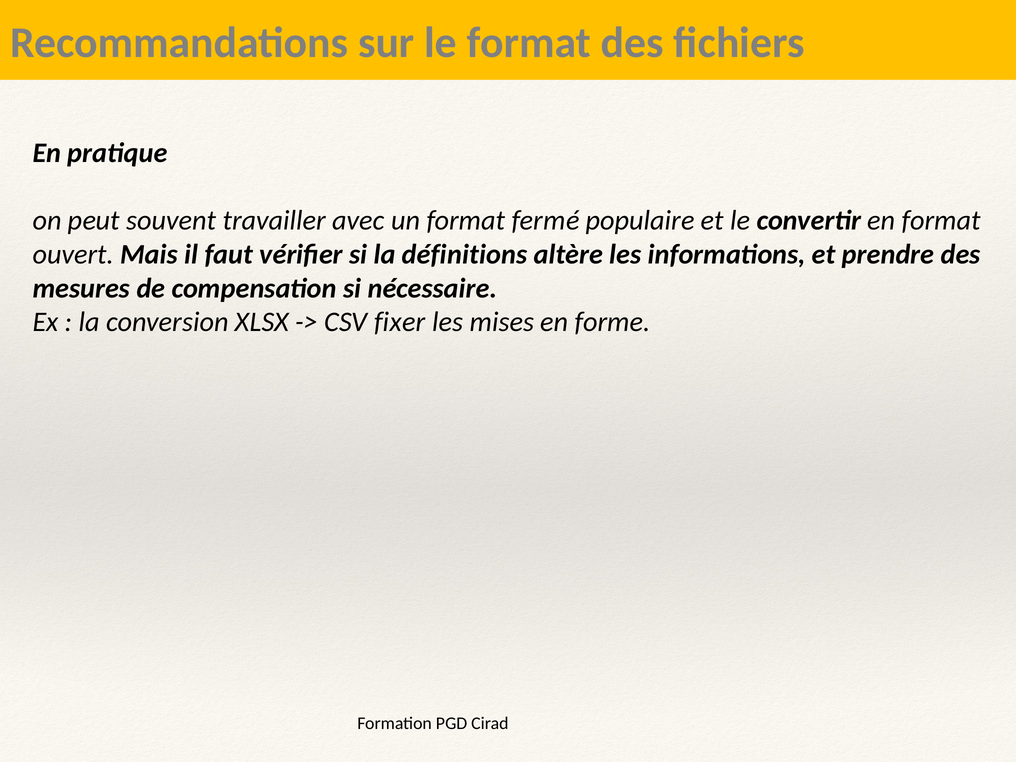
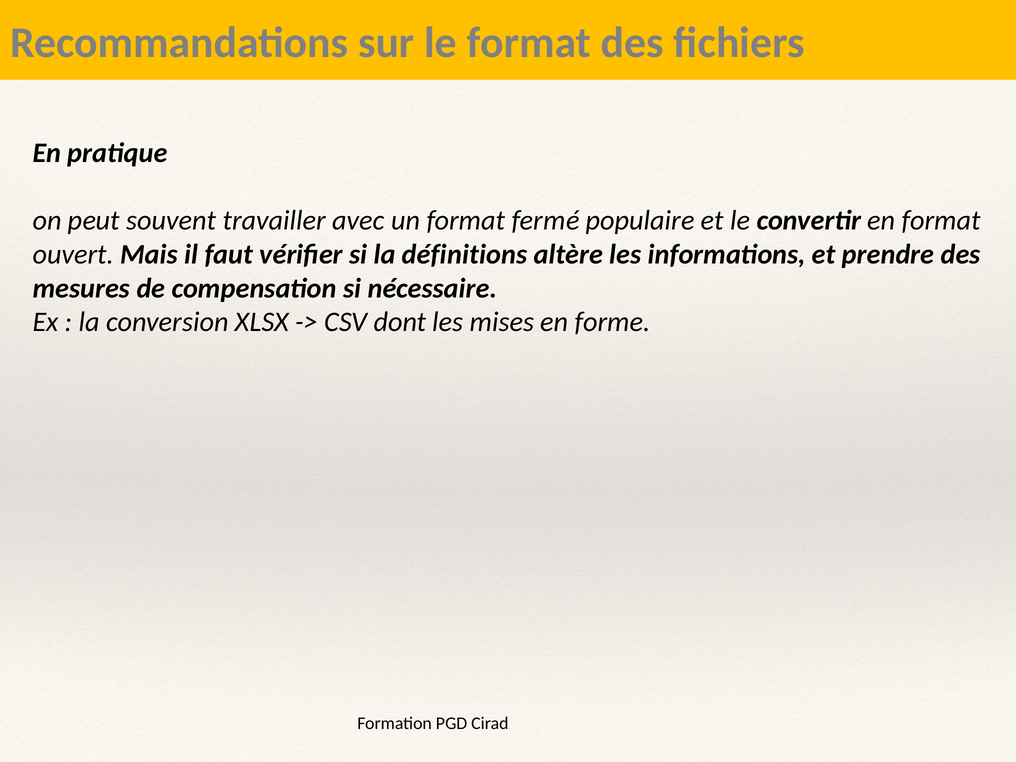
fixer: fixer -> dont
